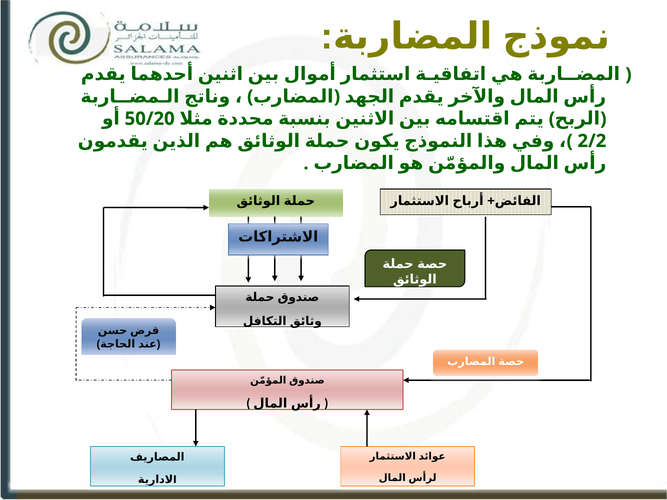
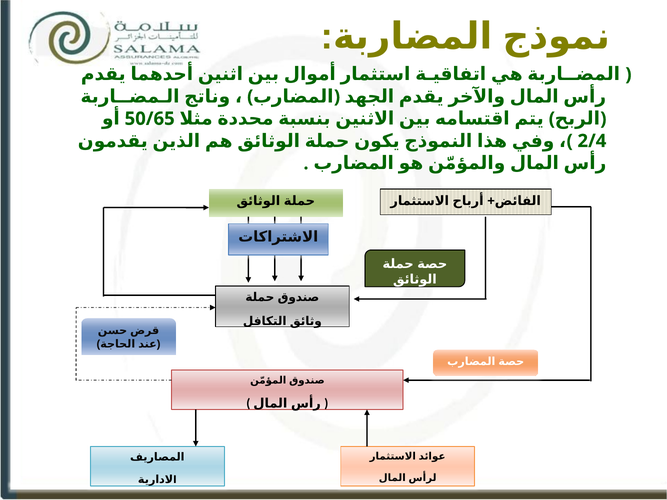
50/20: 50/20 -> 50/65
2/2: 2/2 -> 2/4
